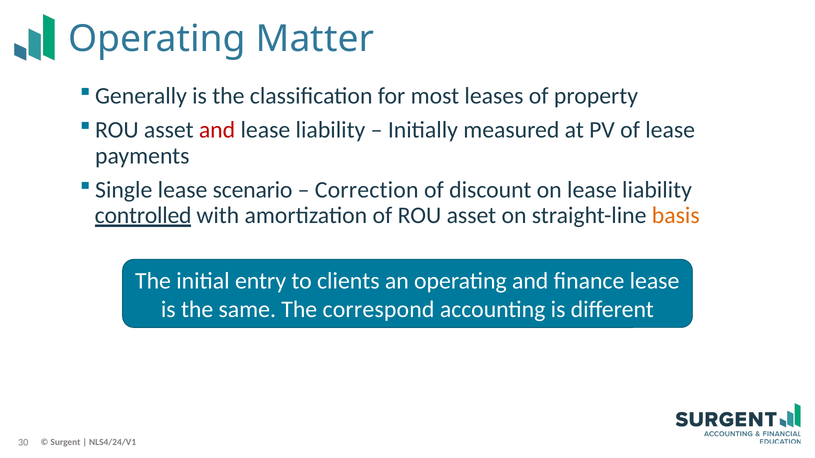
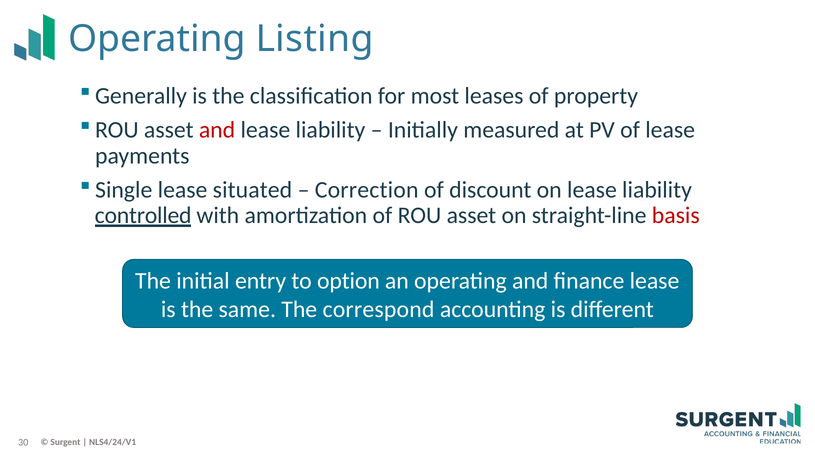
Matter: Matter -> Listing
scenario: scenario -> situated
basis colour: orange -> red
clients: clients -> option
